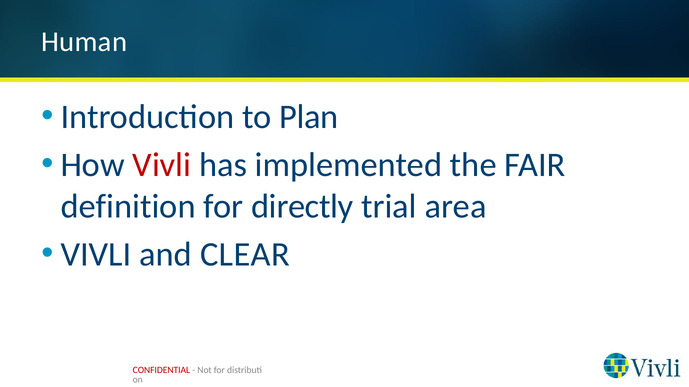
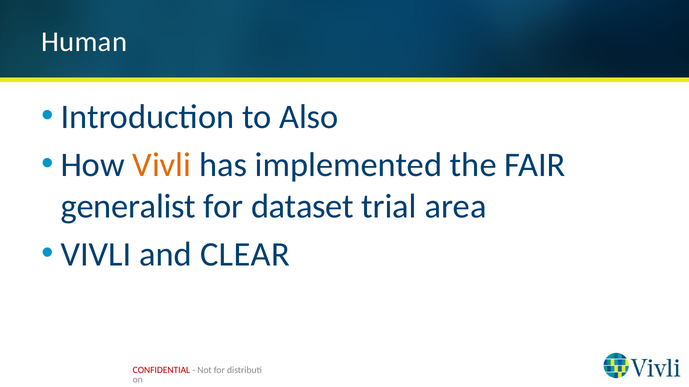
Plan: Plan -> Also
Vivli at (162, 165) colour: red -> orange
definition: definition -> generalist
directly: directly -> dataset
